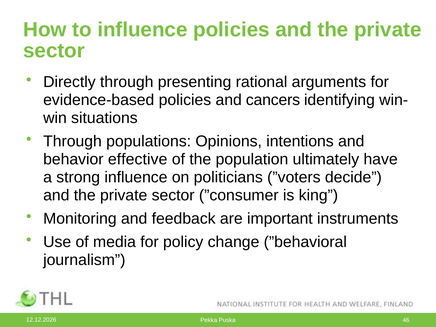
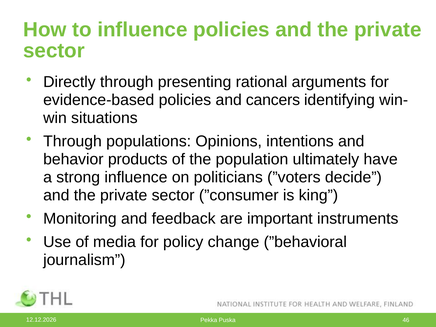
effective: effective -> products
